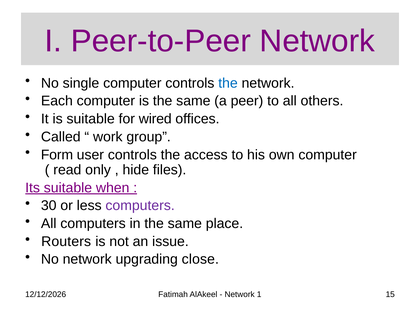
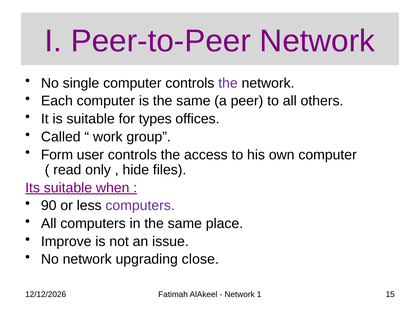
the at (228, 83) colour: blue -> purple
wired: wired -> types
30: 30 -> 90
Routers: Routers -> Improve
